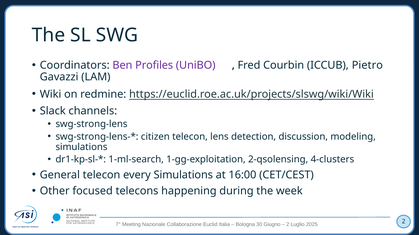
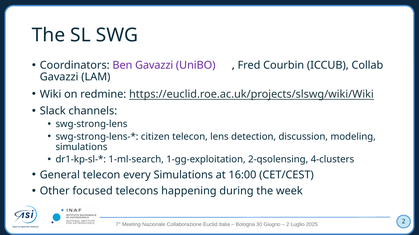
Ben Profiles: Profiles -> Gavazzi
Pietro: Pietro -> Collab
